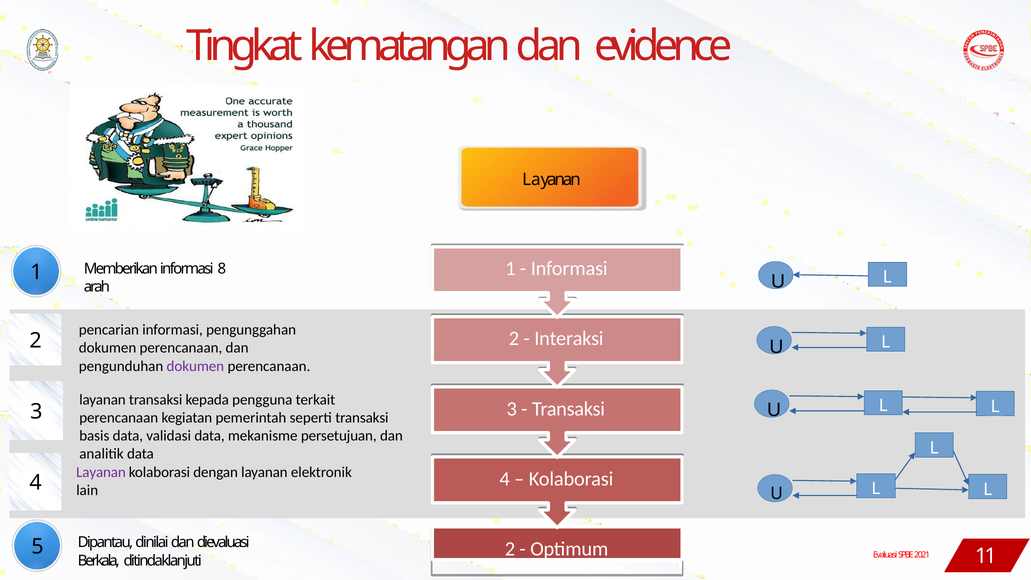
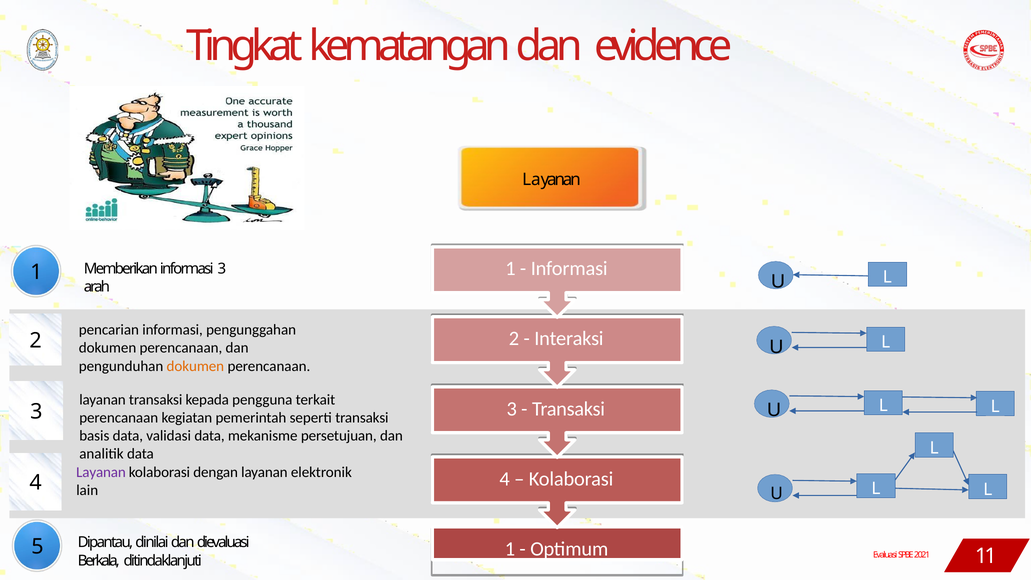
informasi 8: 8 -> 3
dokumen at (195, 366) colour: purple -> orange
5 2: 2 -> 1
